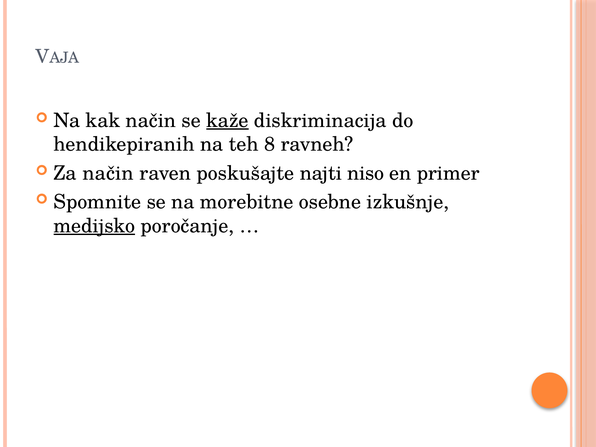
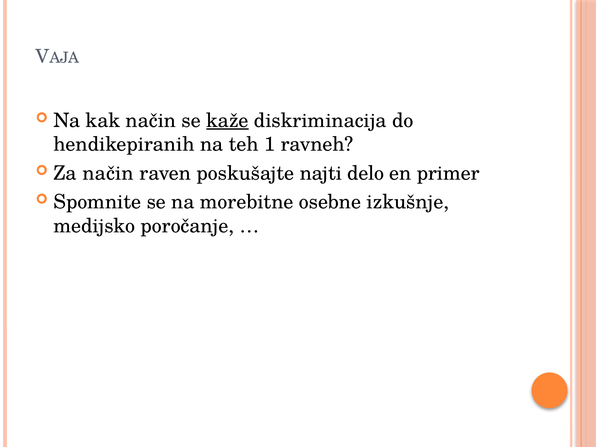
8: 8 -> 1
niso: niso -> delo
medijsko underline: present -> none
